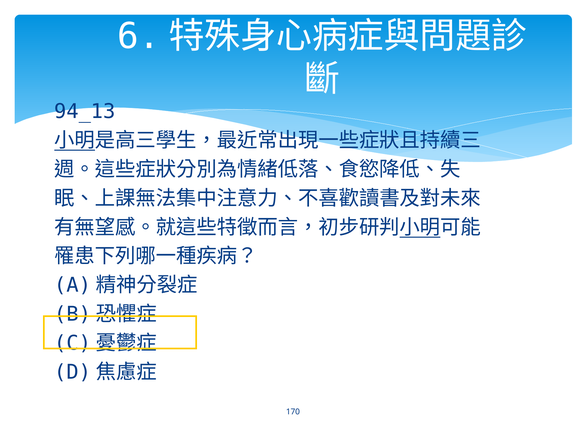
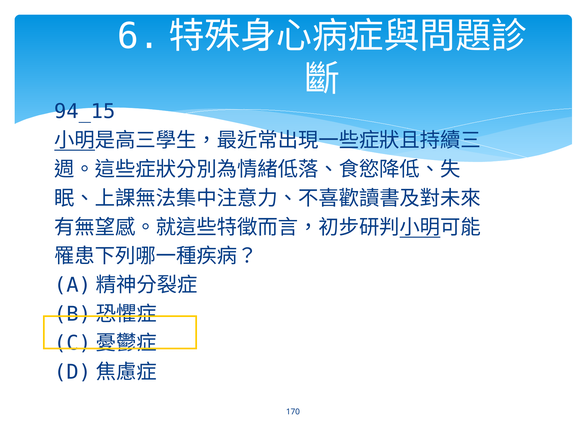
94_13: 94_13 -> 94_15
